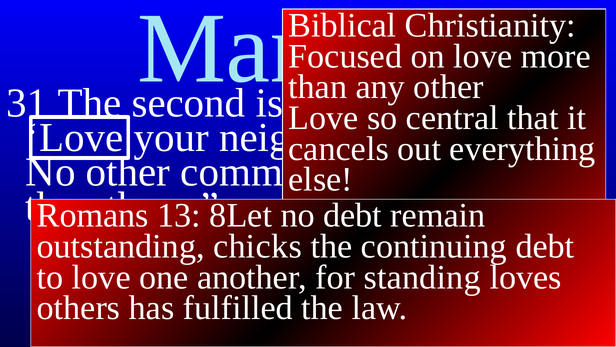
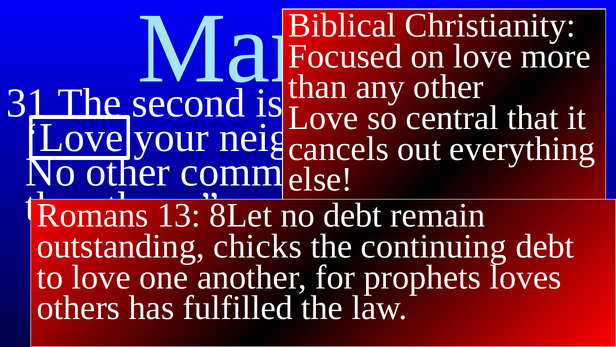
standing: standing -> prophets
